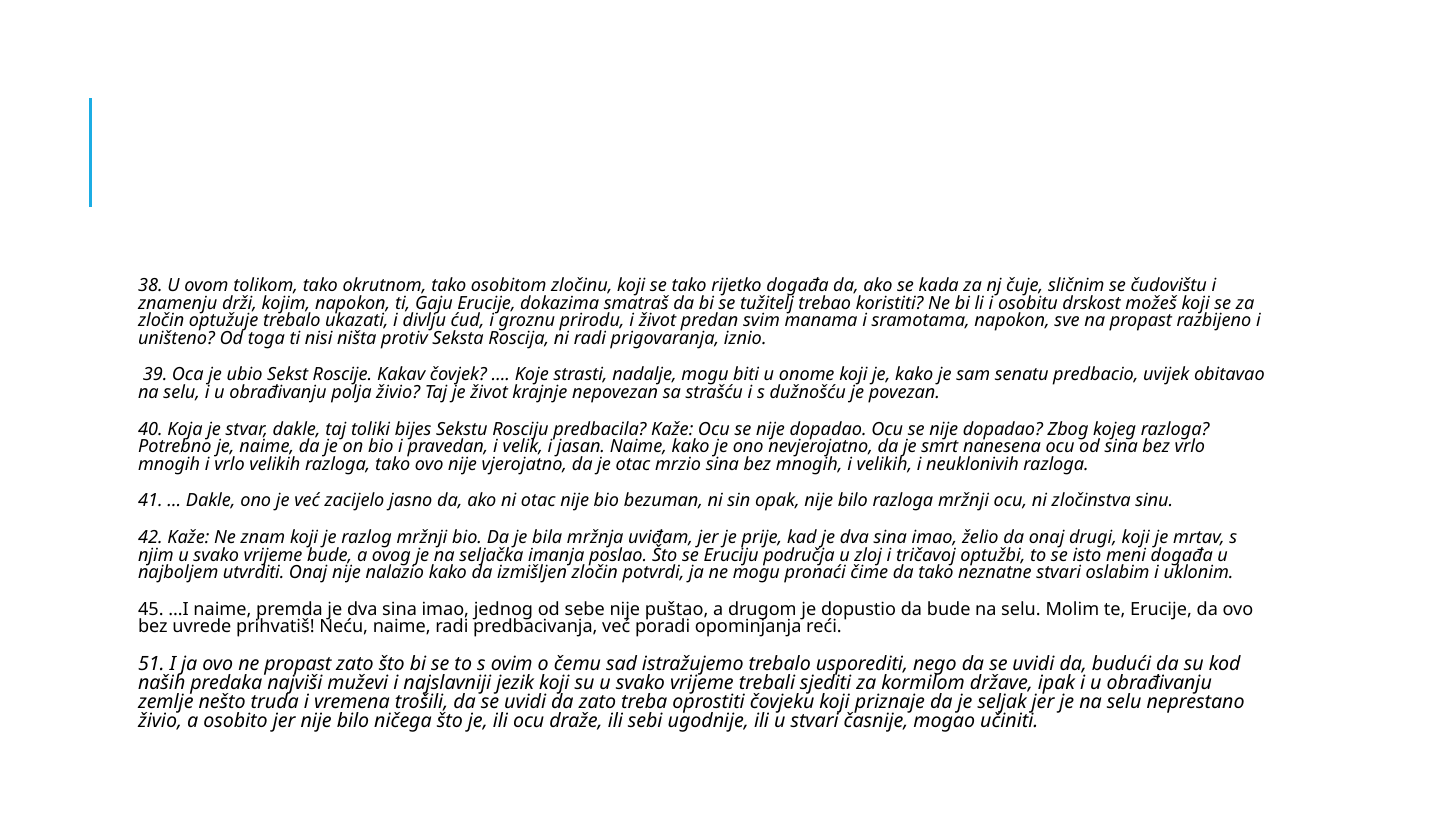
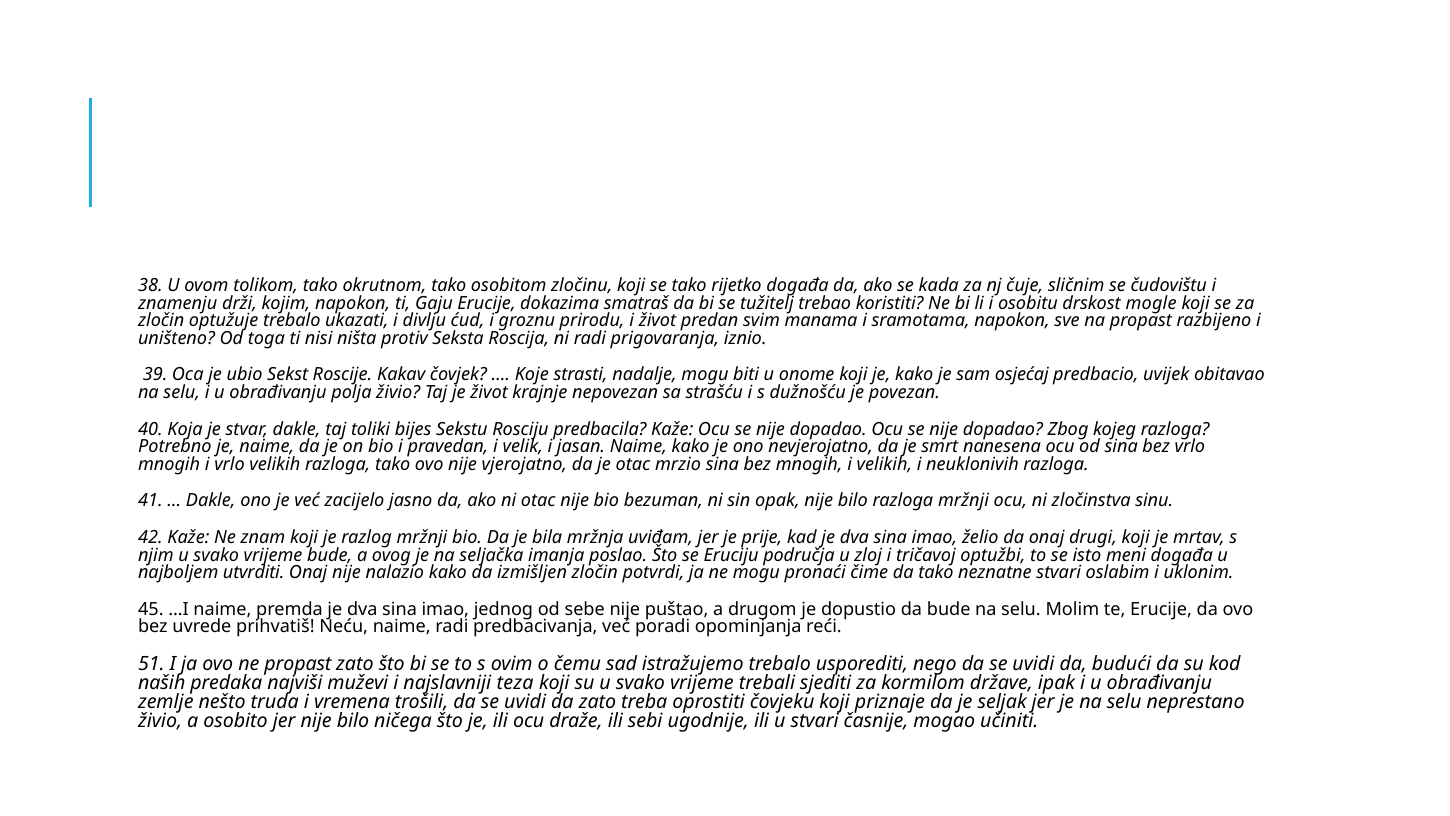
možeš: možeš -> mogle
senatu: senatu -> osjećaj
jezik: jezik -> teza
